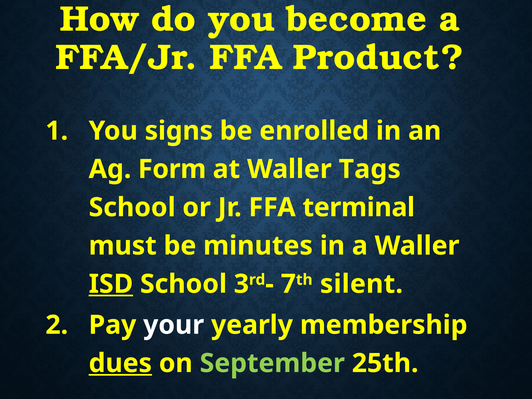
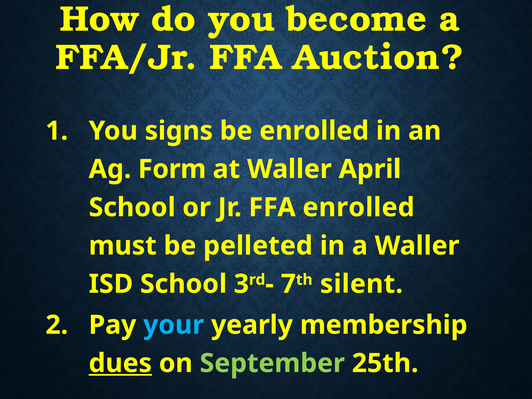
Product: Product -> Auction
Tags: Tags -> April
FFA terminal: terminal -> enrolled
minutes: minutes -> pelleted
ISD underline: present -> none
your colour: white -> light blue
